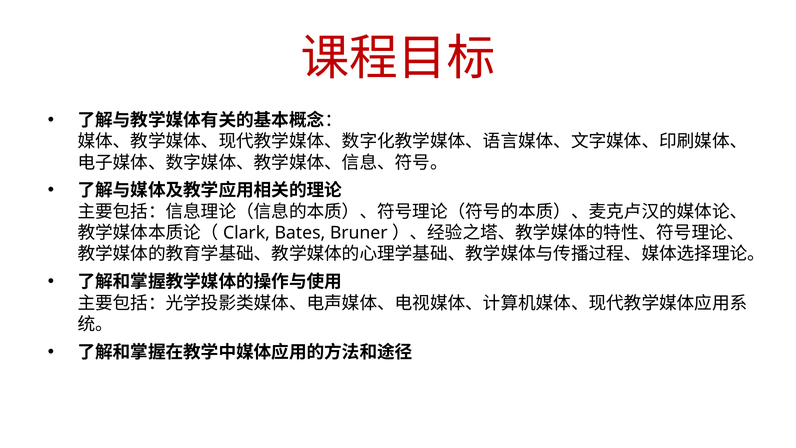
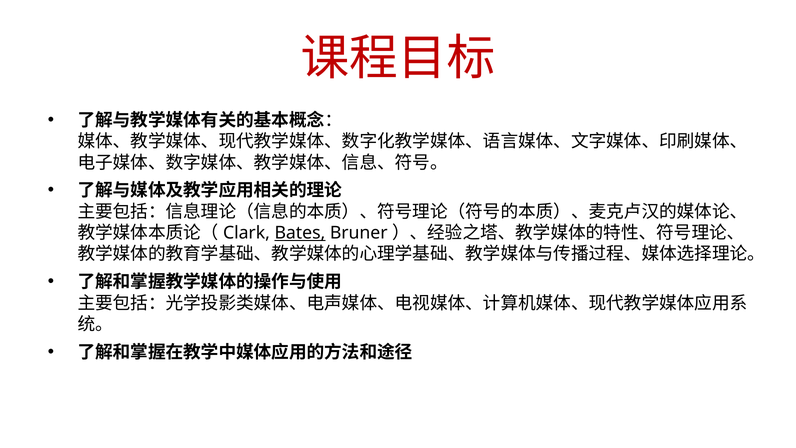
Bates underline: none -> present
